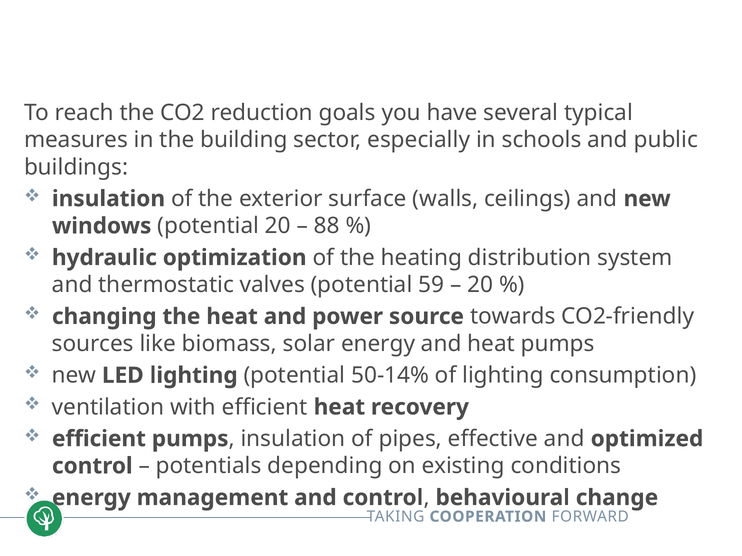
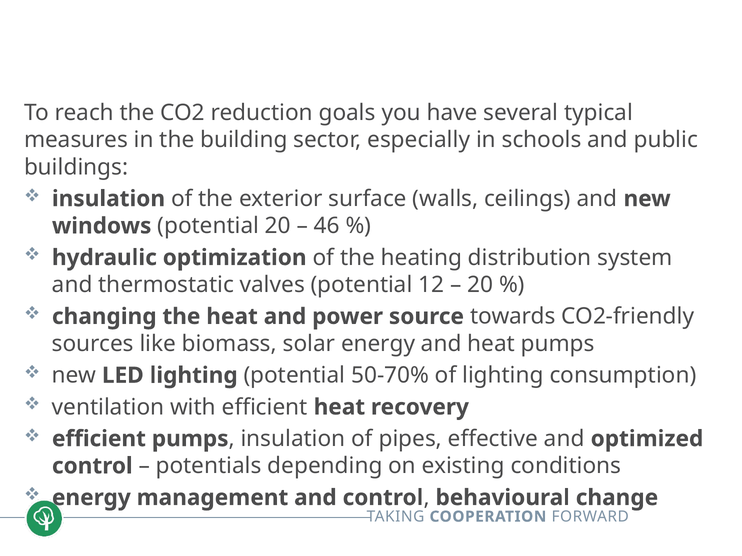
88: 88 -> 46
59: 59 -> 12
50-14%: 50-14% -> 50-70%
